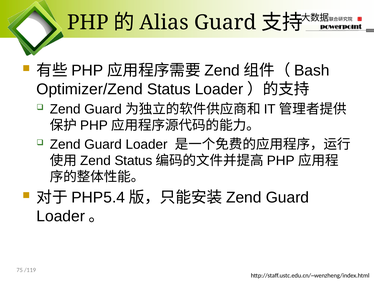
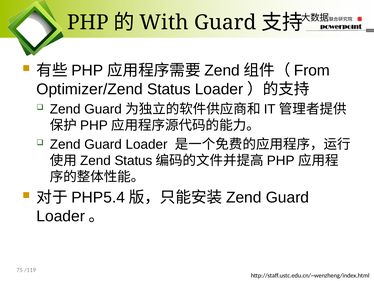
Alias: Alias -> With
Bash: Bash -> From
